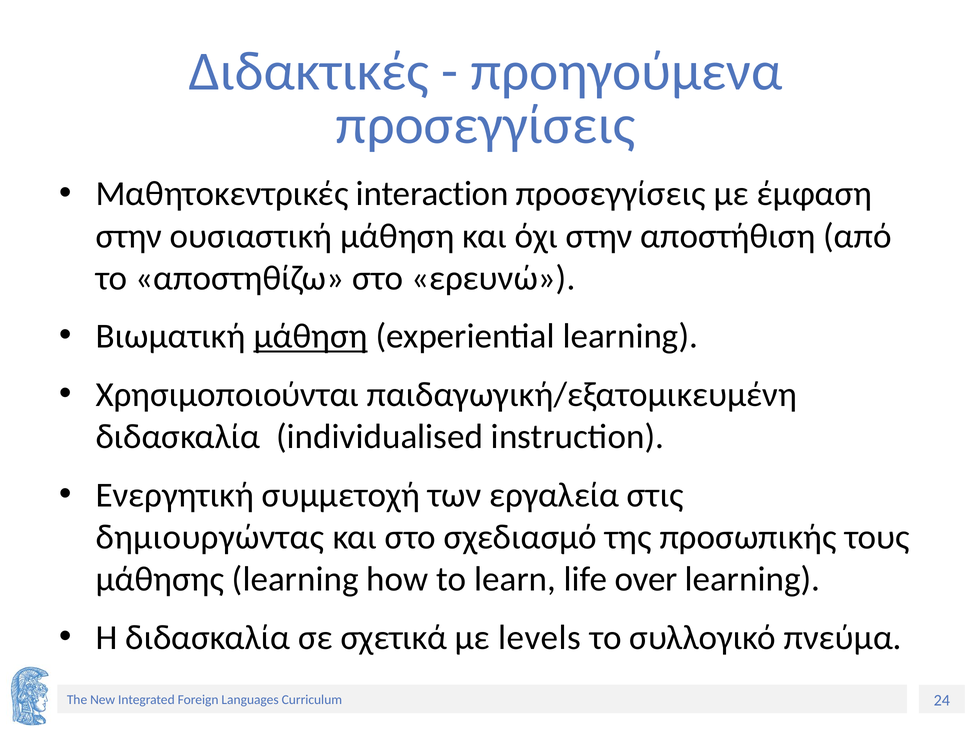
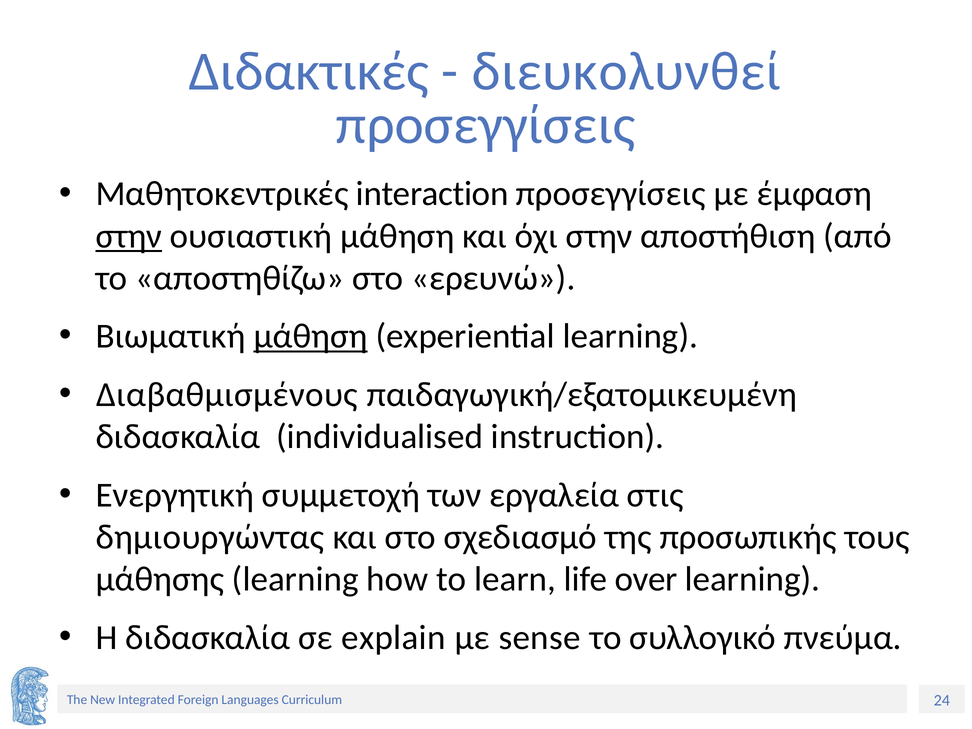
προηγούμενα: προηγούμενα -> διευκολυνθεί
στην at (129, 236) underline: none -> present
Χρησιμοποιούνται: Χρησιμοποιούνται -> Διαβαθμισμένους
σχετικά: σχετικά -> explain
levels: levels -> sense
